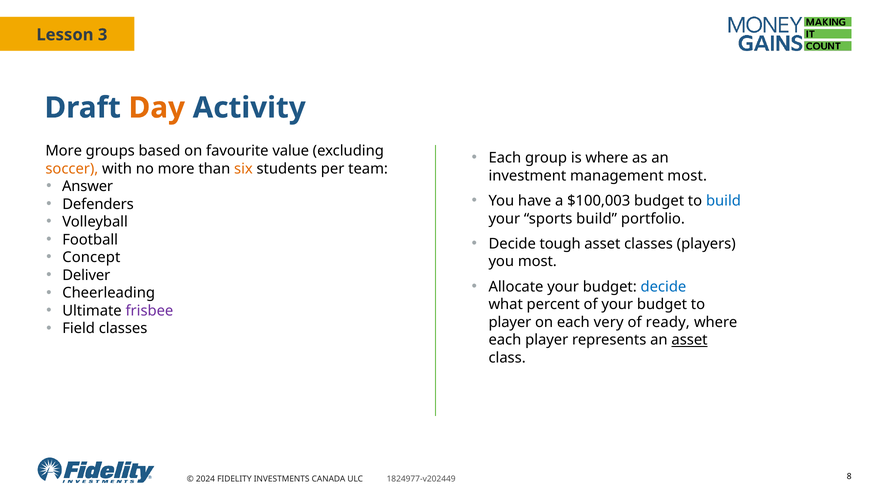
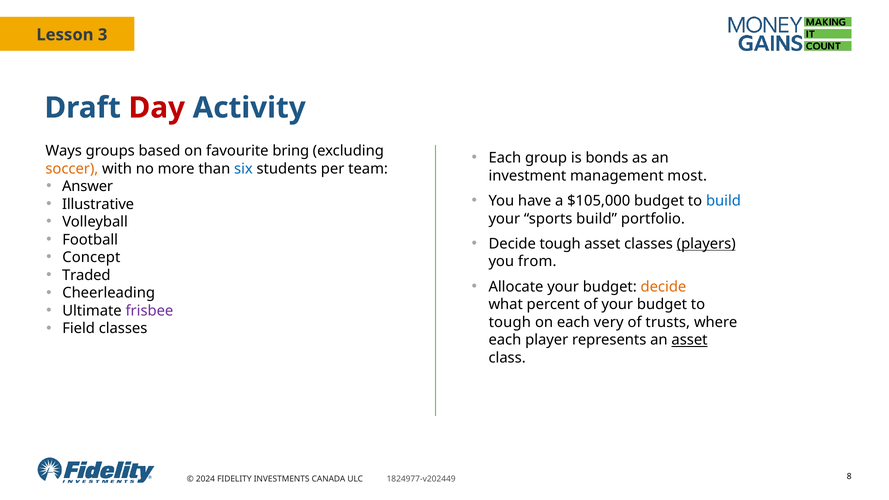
Day colour: orange -> red
More at (64, 151): More -> Ways
value: value -> bring
is where: where -> bonds
six colour: orange -> blue
$100,003: $100,003 -> $105,000
Defenders: Defenders -> Illustrative
players underline: none -> present
you most: most -> from
Deliver: Deliver -> Traded
decide at (663, 287) colour: blue -> orange
player at (510, 322): player -> tough
ready: ready -> trusts
